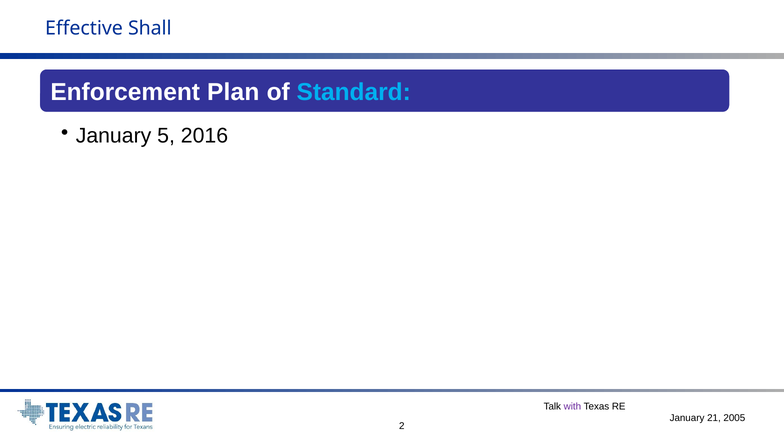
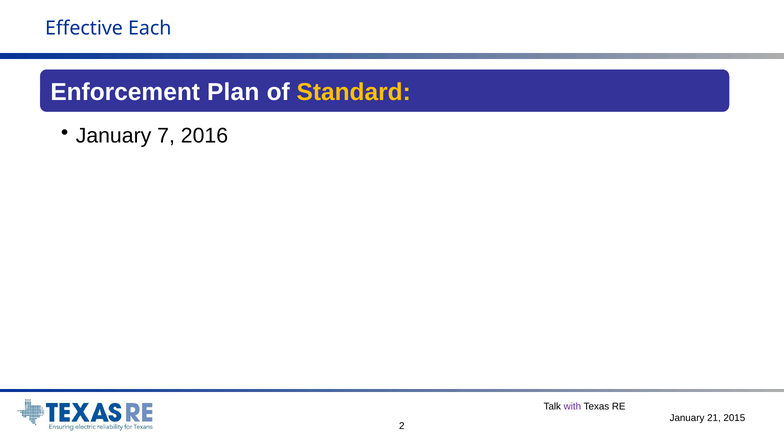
Shall: Shall -> Each
Standard colour: light blue -> yellow
5: 5 -> 7
2005: 2005 -> 2015
